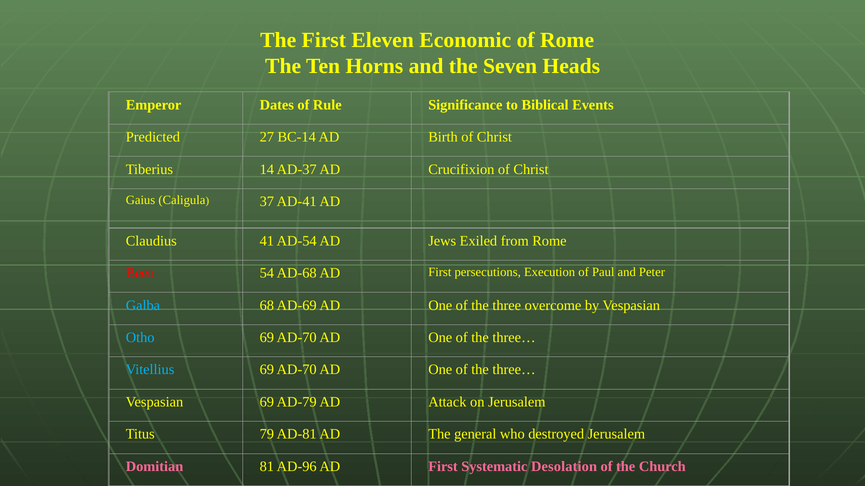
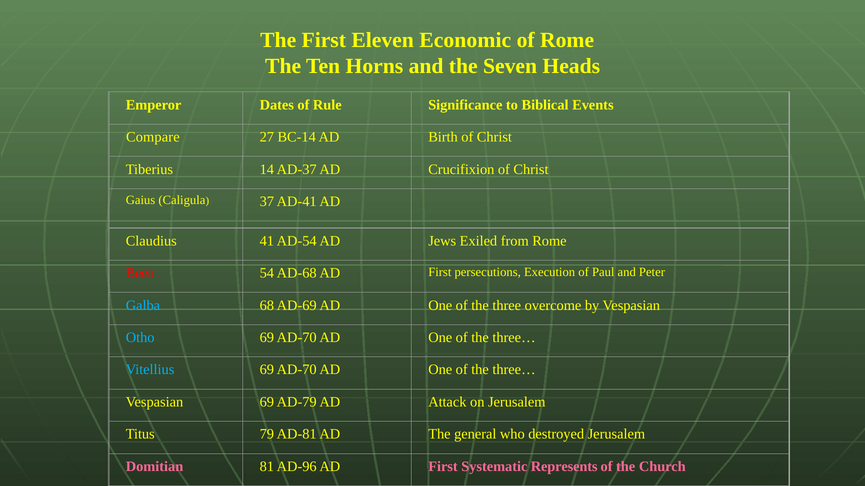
Predicted: Predicted -> Compare
Desolation: Desolation -> Represents
